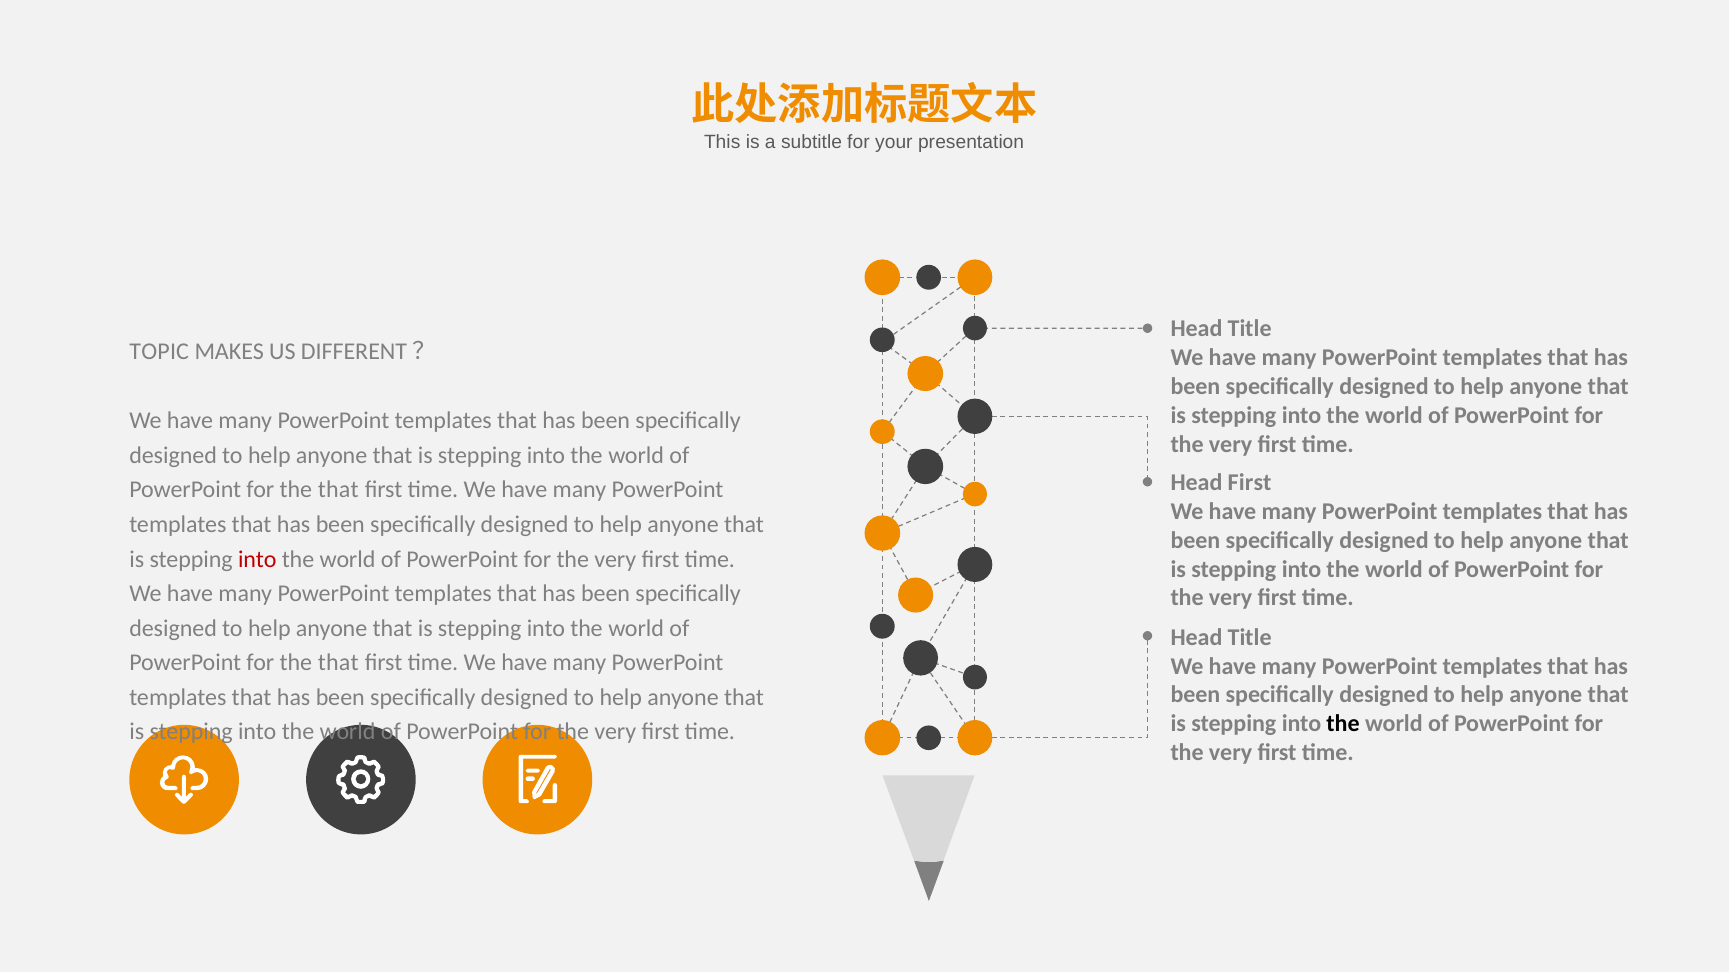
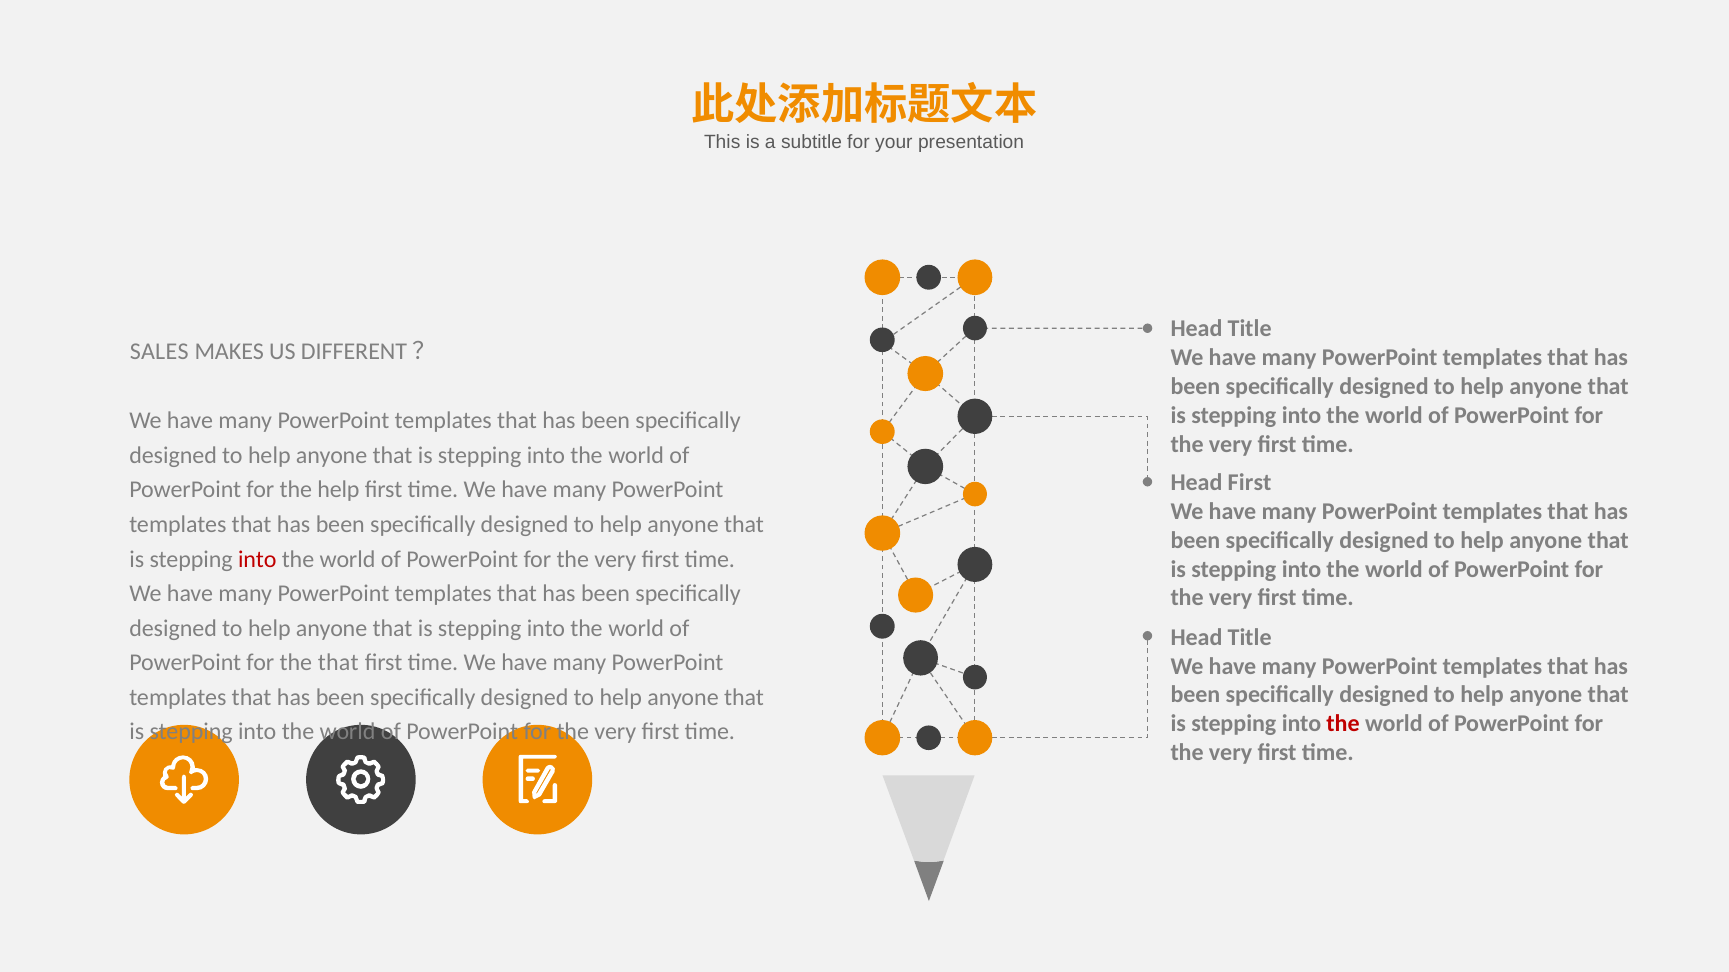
TOPIC: TOPIC -> SALES
that at (338, 490): that -> help
the at (1343, 724) colour: black -> red
